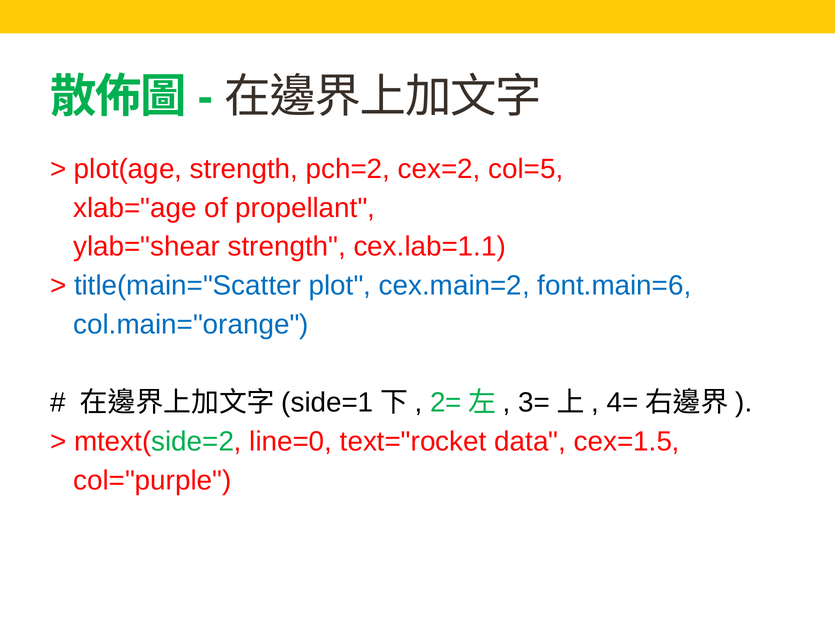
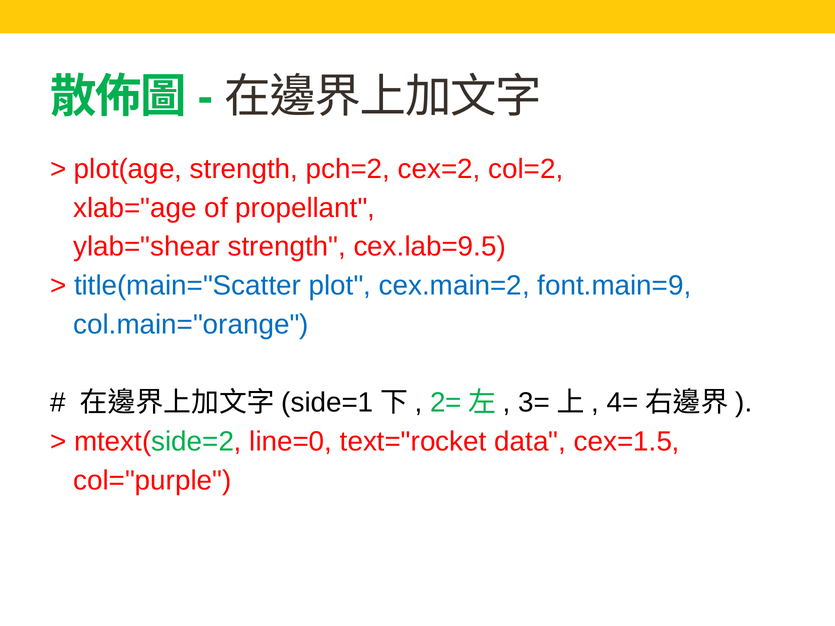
col=5: col=5 -> col=2
cex.lab=1.1: cex.lab=1.1 -> cex.lab=9.5
font.main=6: font.main=6 -> font.main=9
